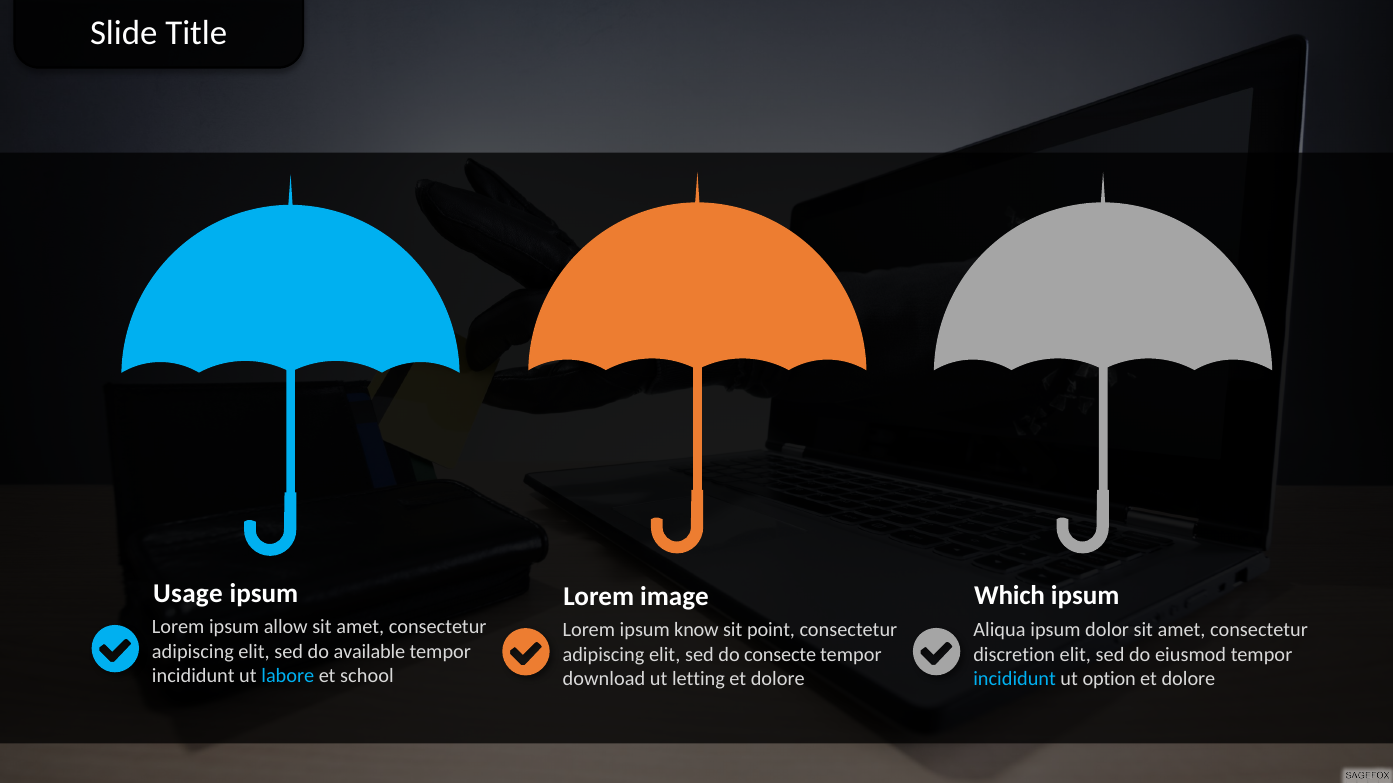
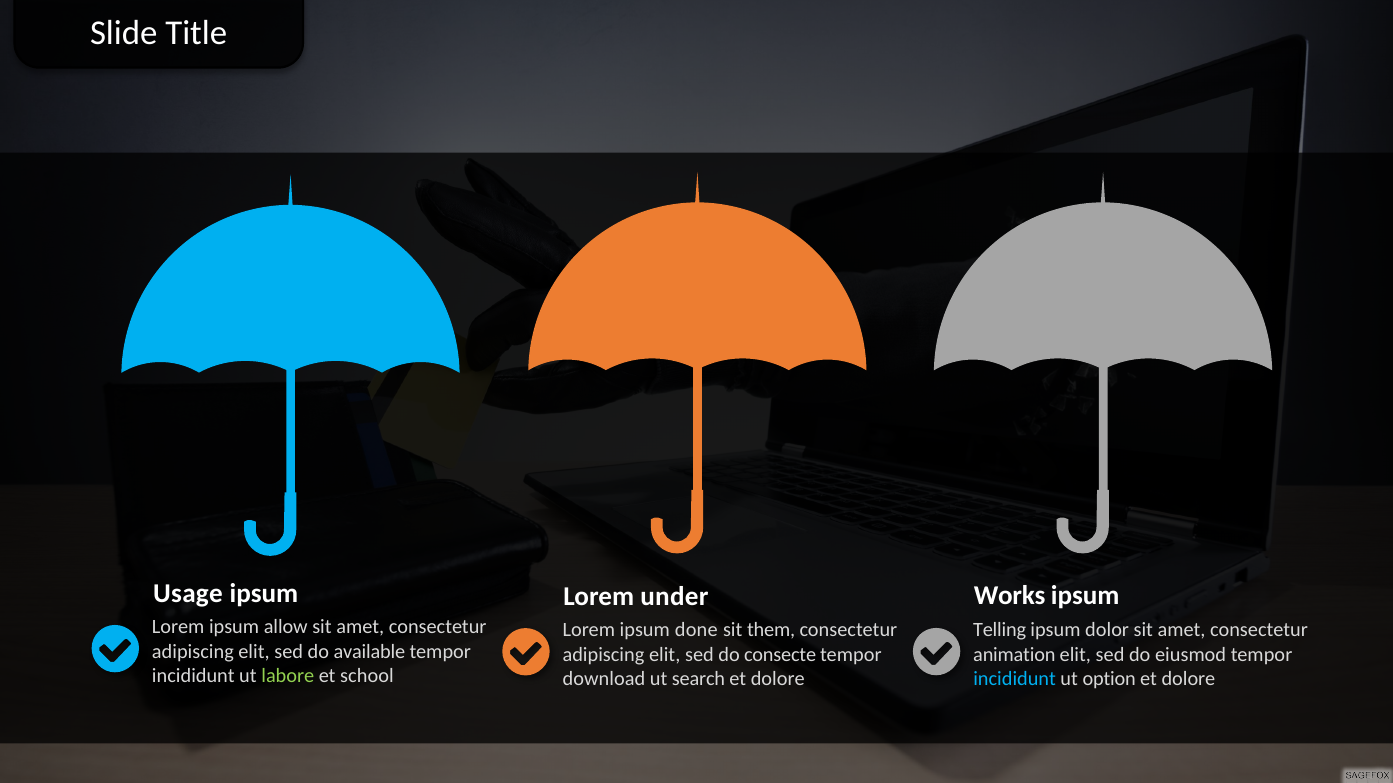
Which: Which -> Works
image: image -> under
Aliqua: Aliqua -> Telling
know: know -> done
point: point -> them
discretion: discretion -> animation
labore colour: light blue -> light green
letting: letting -> search
